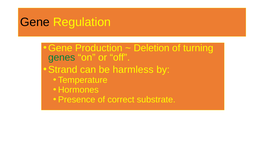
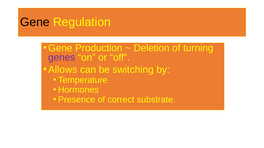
genes colour: green -> purple
Strand: Strand -> Allows
harmless: harmless -> switching
